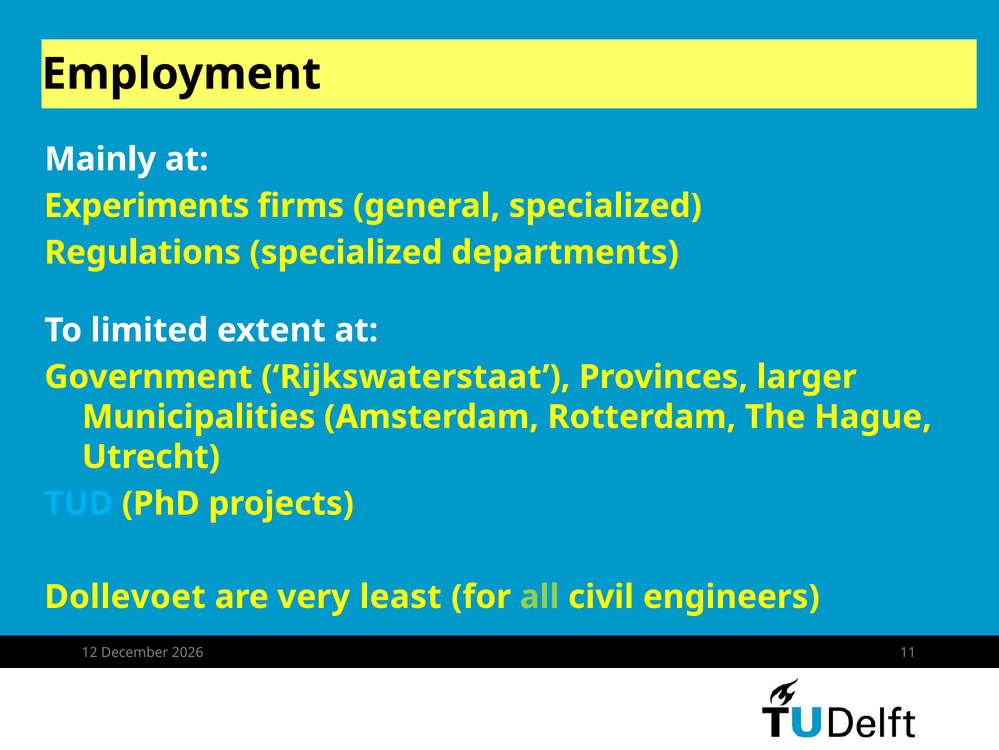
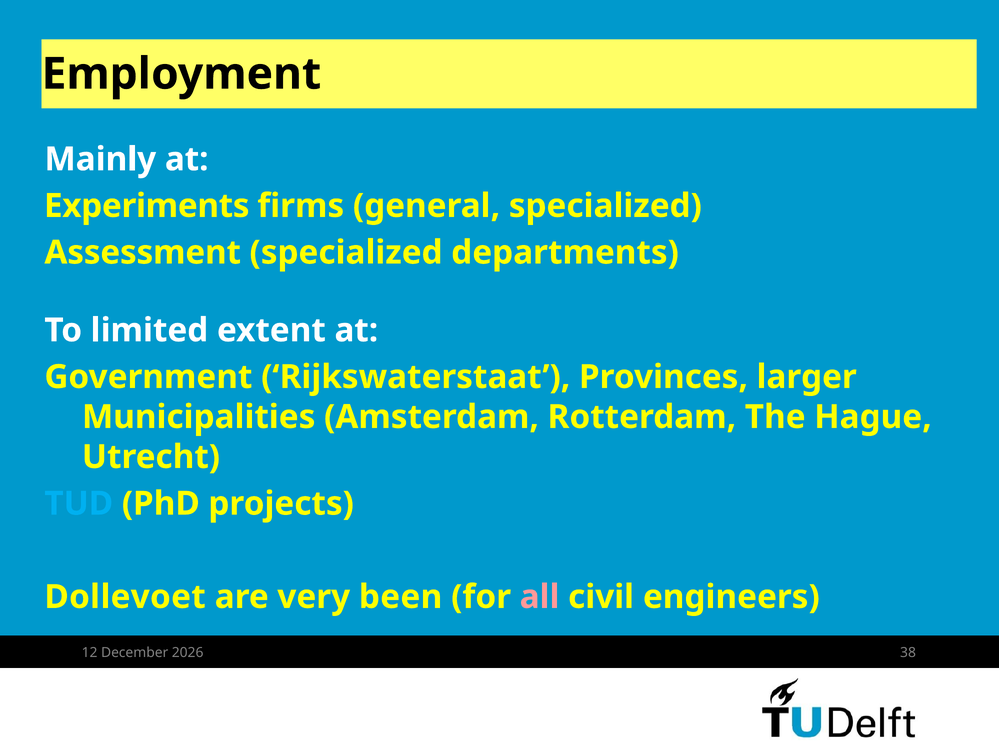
Regulations: Regulations -> Assessment
least: least -> been
all colour: light green -> pink
11: 11 -> 38
